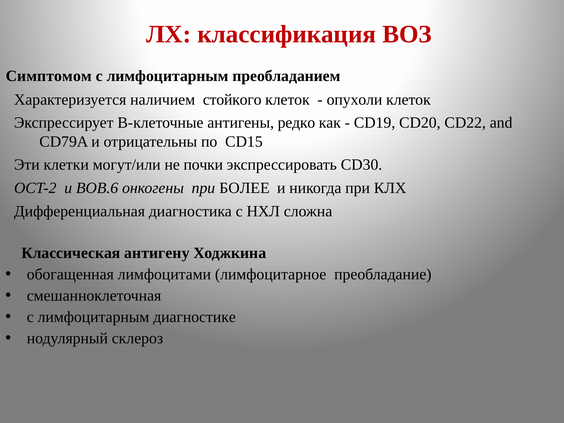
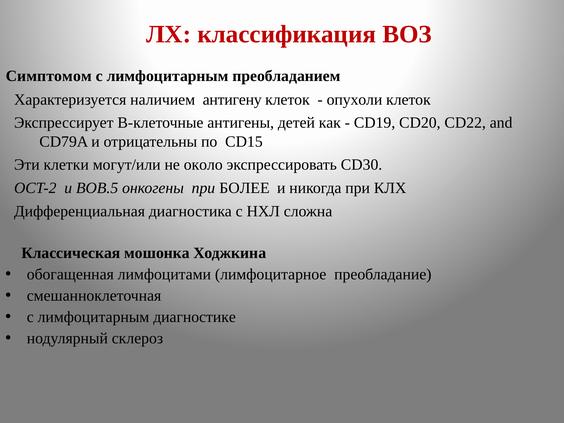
стойкого: стойкого -> антигену
редко: редко -> детей
почки: почки -> около
BOB.6: BOB.6 -> BOB.5
антигену: антигену -> мошонка
